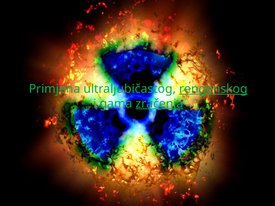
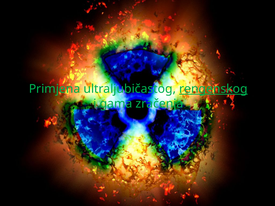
zračenja underline: present -> none
